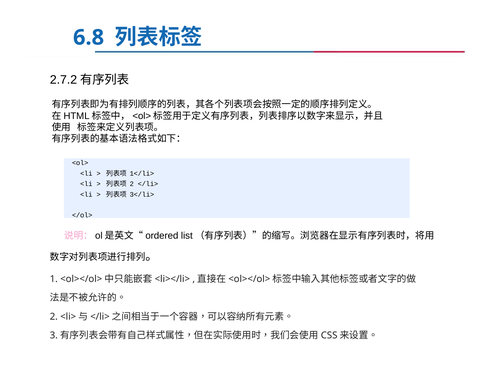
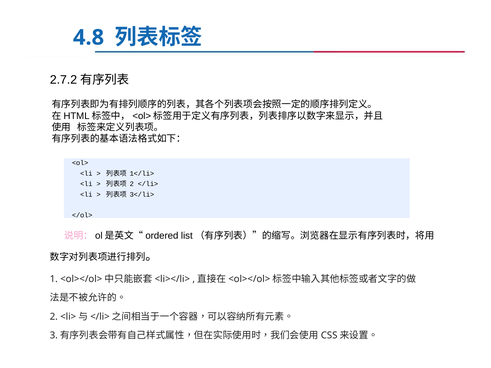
6.8: 6.8 -> 4.8
